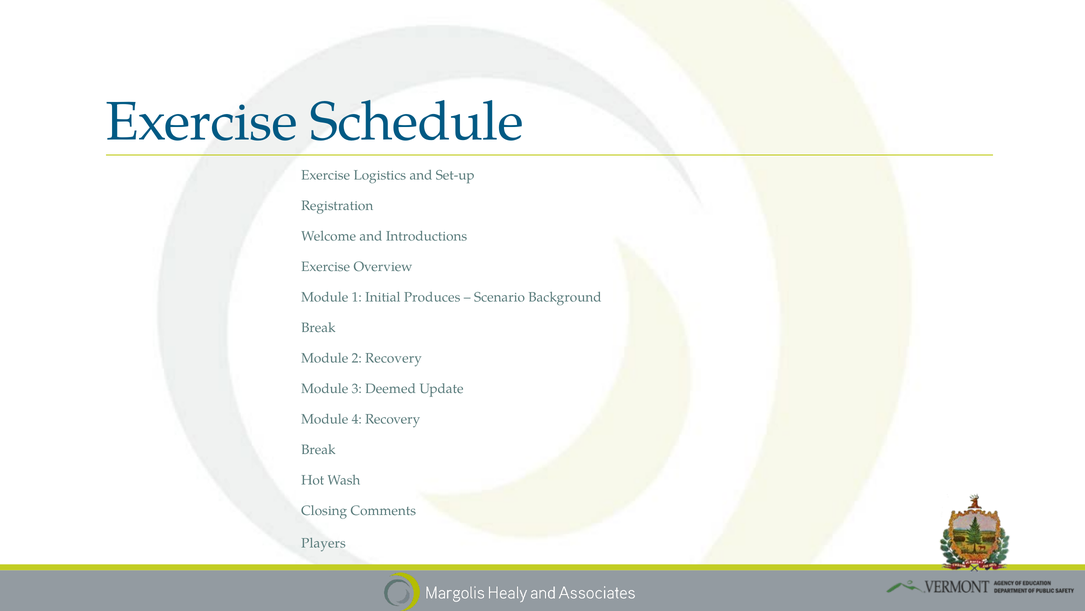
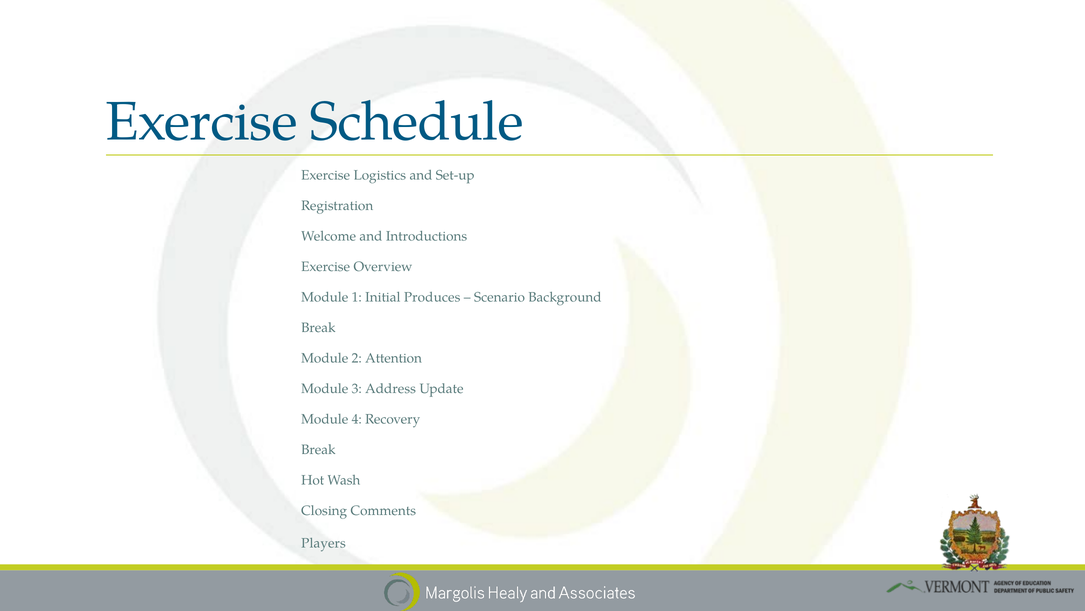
2 Recovery: Recovery -> Attention
Deemed: Deemed -> Address
